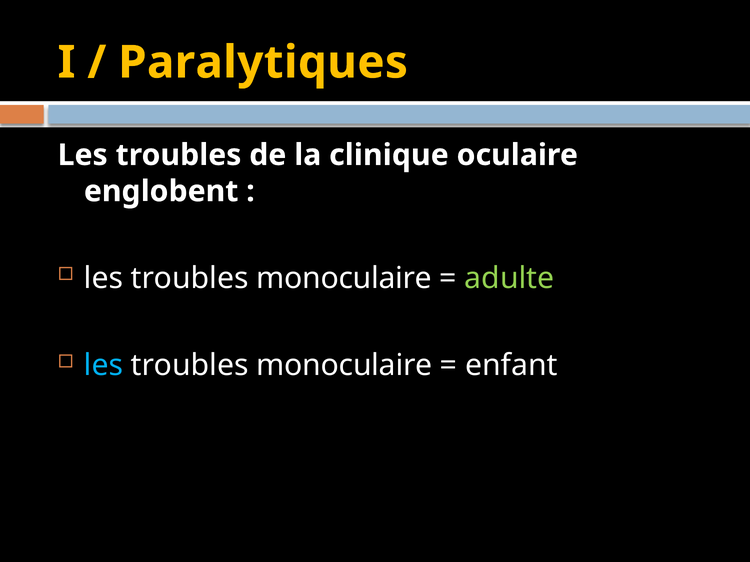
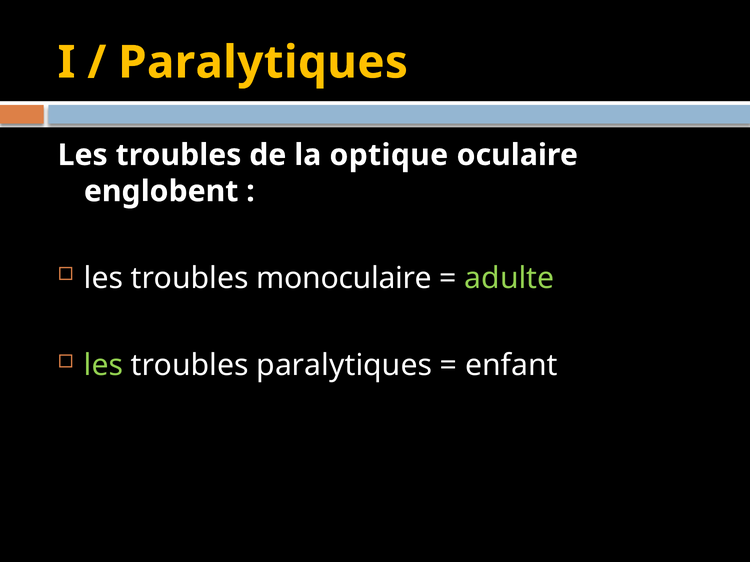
clinique: clinique -> optique
les at (104, 366) colour: light blue -> light green
monoculaire at (344, 366): monoculaire -> paralytiques
